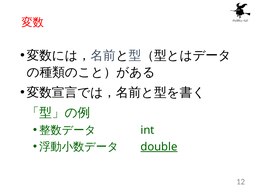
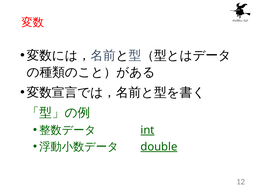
int underline: none -> present
